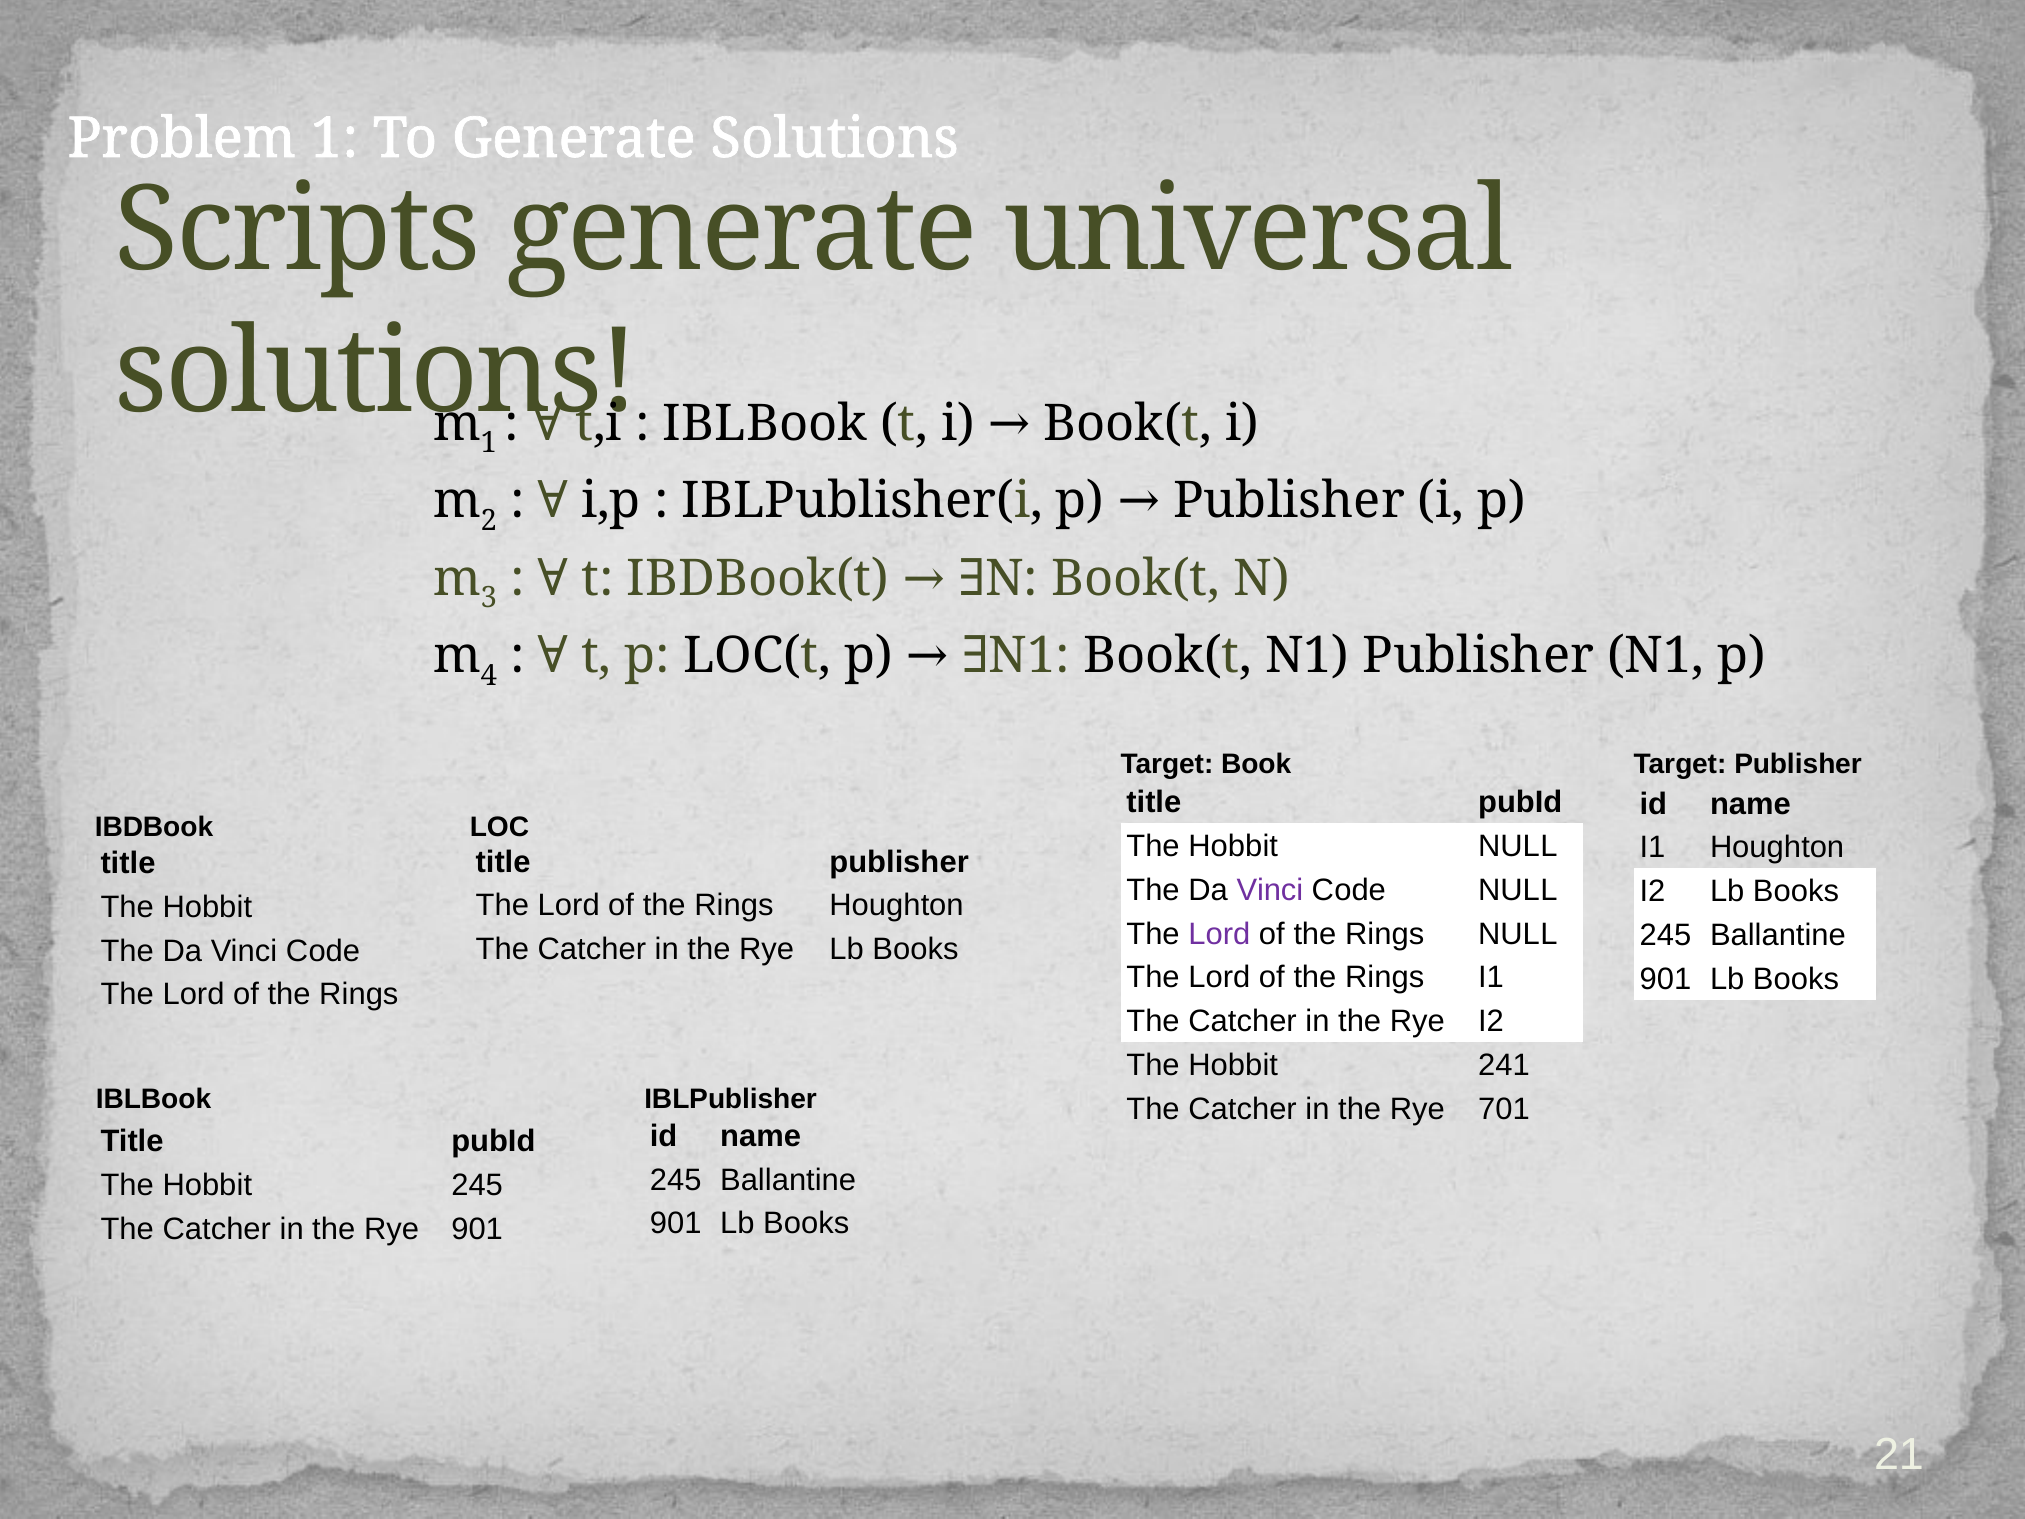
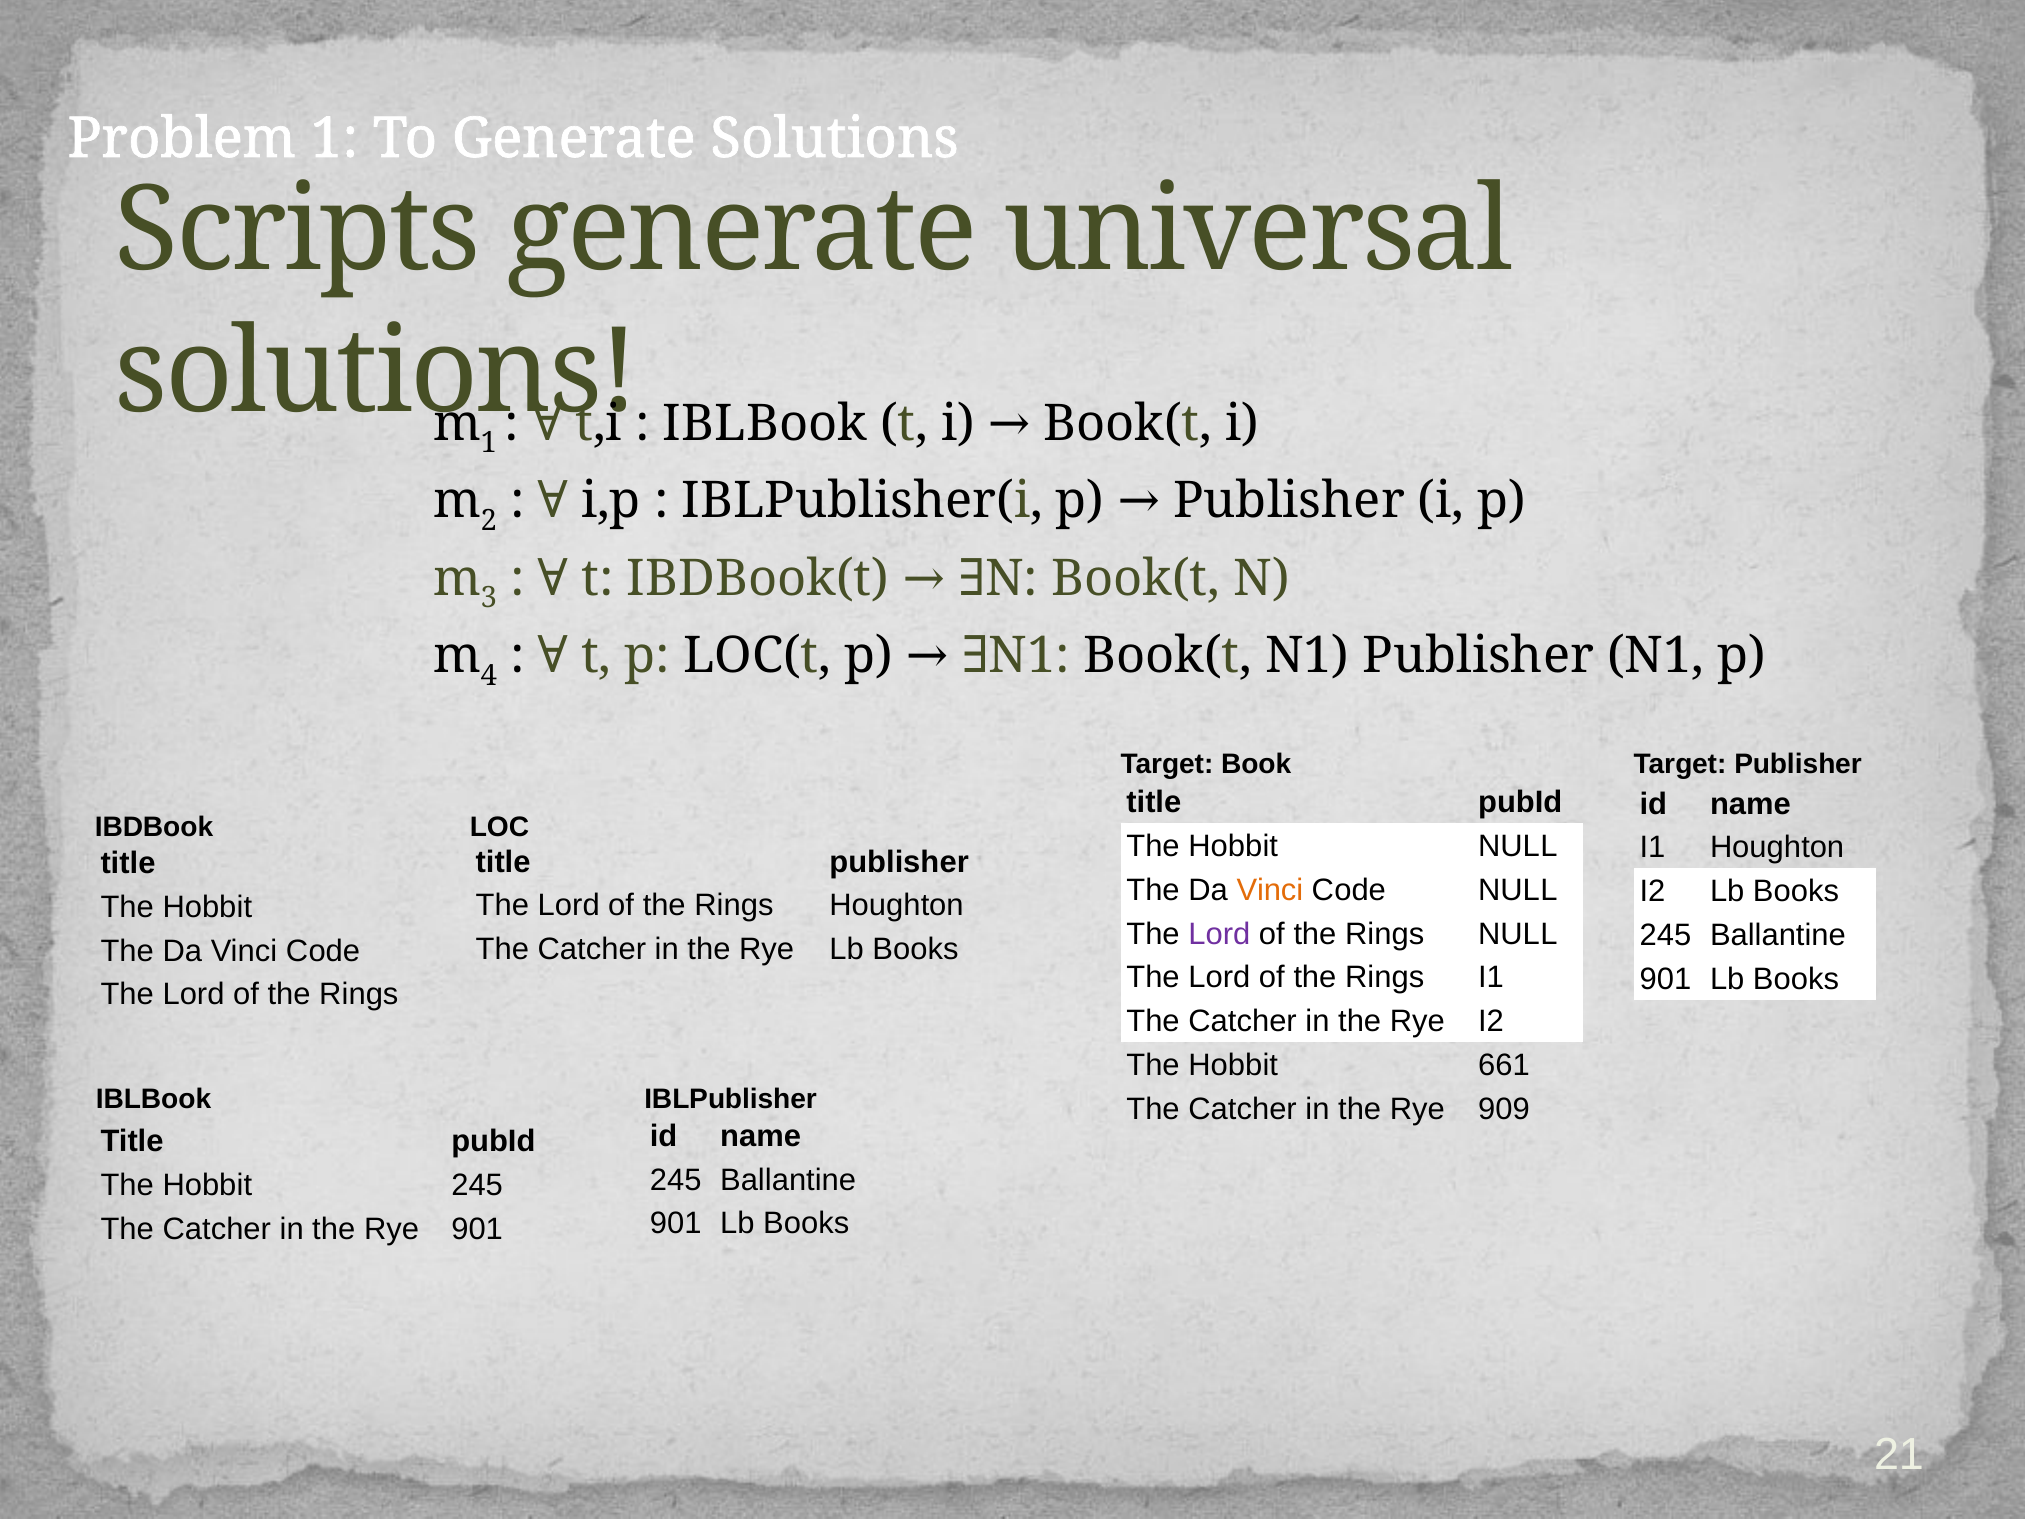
Vinci at (1270, 890) colour: purple -> orange
241: 241 -> 661
701: 701 -> 909
